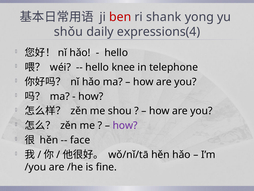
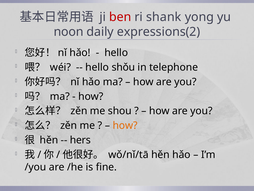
shǒu: shǒu -> noon
expressions(4: expressions(4 -> expressions(2
knee: knee -> shǒu
how at (125, 125) colour: purple -> orange
face: face -> hers
